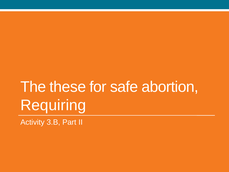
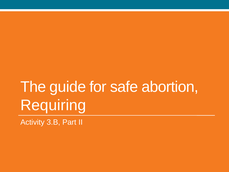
these: these -> guide
